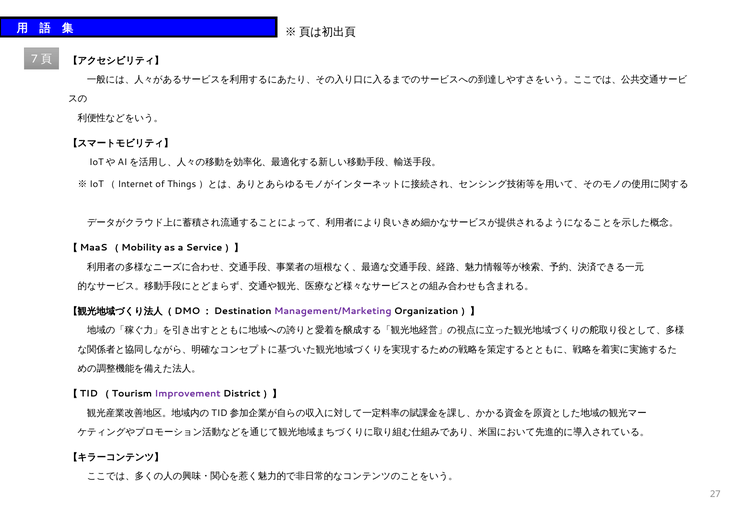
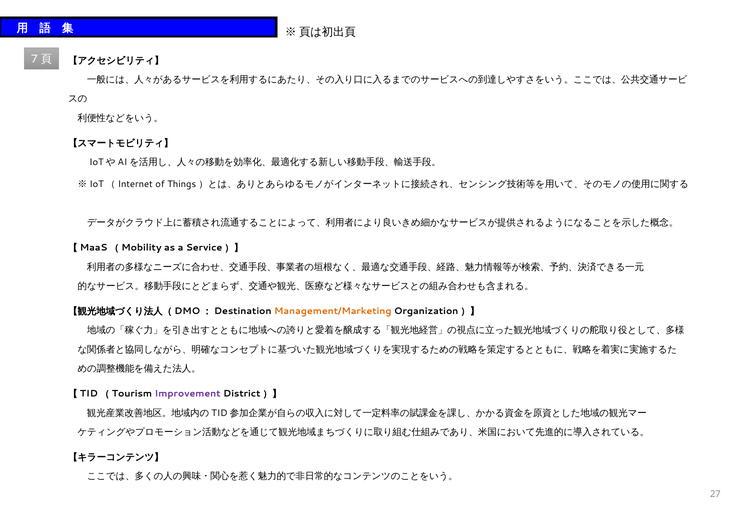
Management/Marketing colour: purple -> orange
